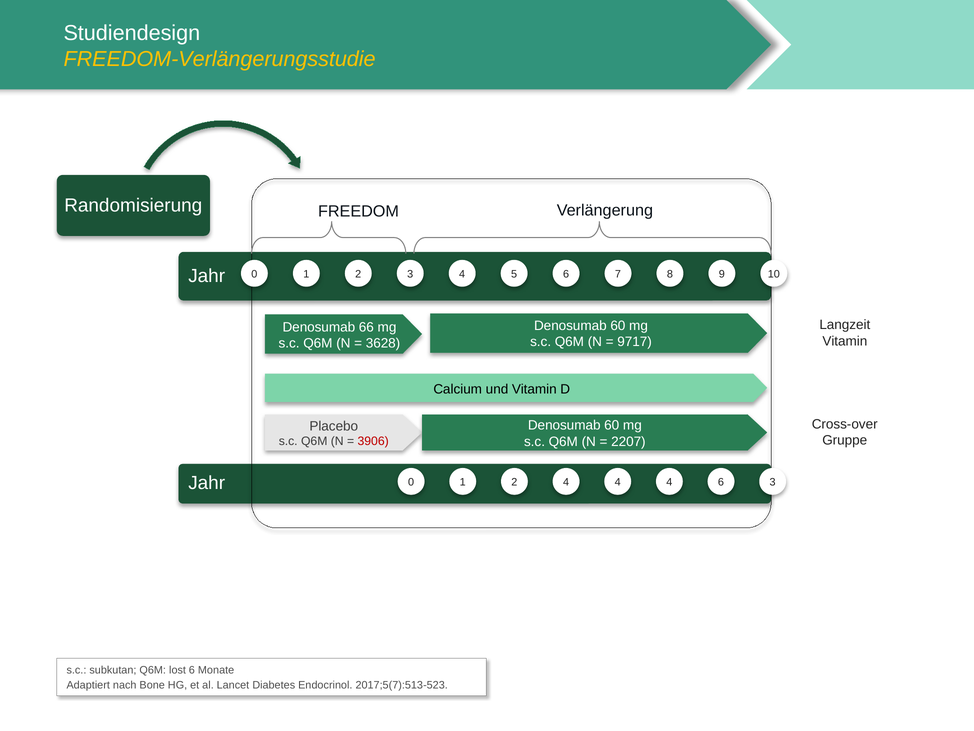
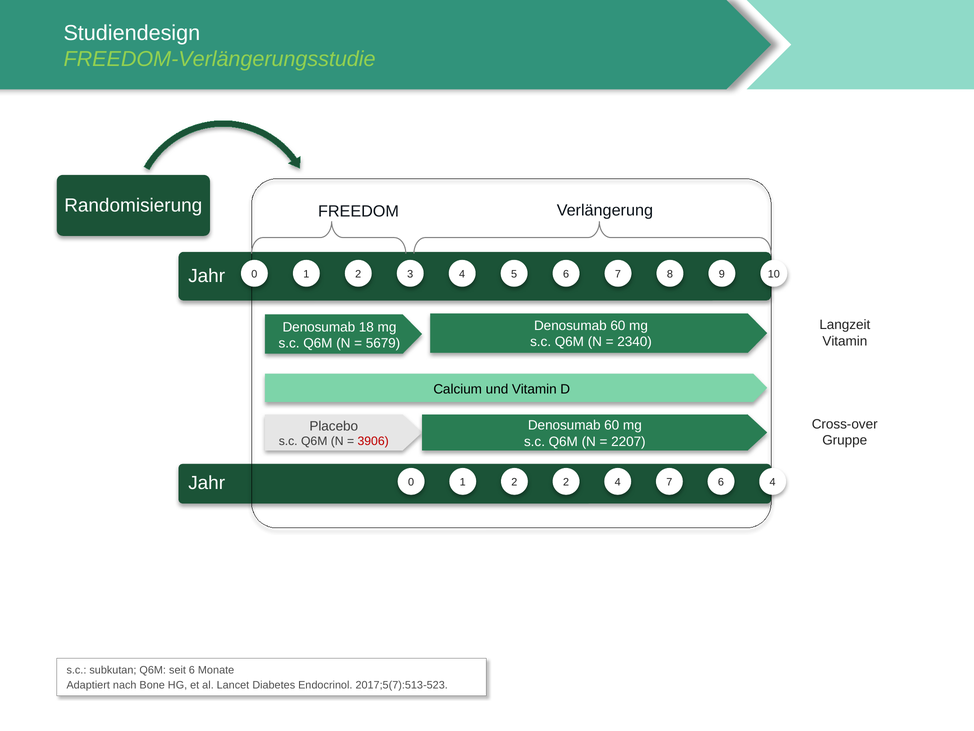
FREEDOM-Verlängerungsstudie colour: yellow -> light green
66: 66 -> 18
9717: 9717 -> 2340
3628: 3628 -> 5679
2 4: 4 -> 2
4 at (669, 482): 4 -> 7
6 3: 3 -> 4
lost: lost -> seit
